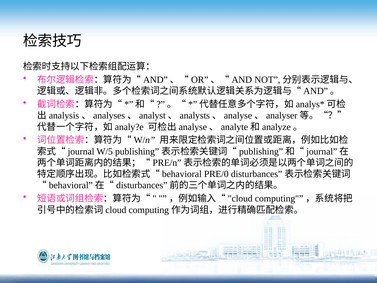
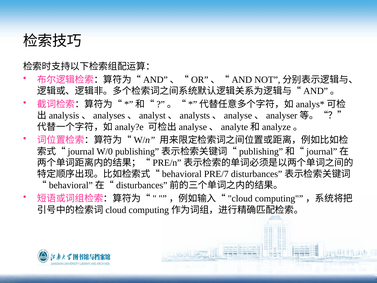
W/5: W/5 -> W/0
PRE/0: PRE/0 -> PRE/7
